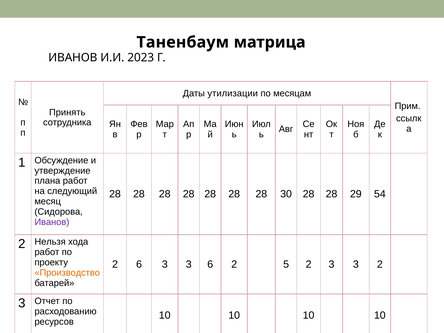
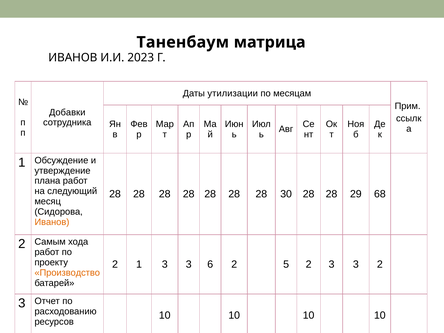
Принять: Принять -> Добавки
54: 54 -> 68
Иванов at (52, 222) colour: purple -> orange
Нельзя: Нельзя -> Самым
2 6: 6 -> 1
